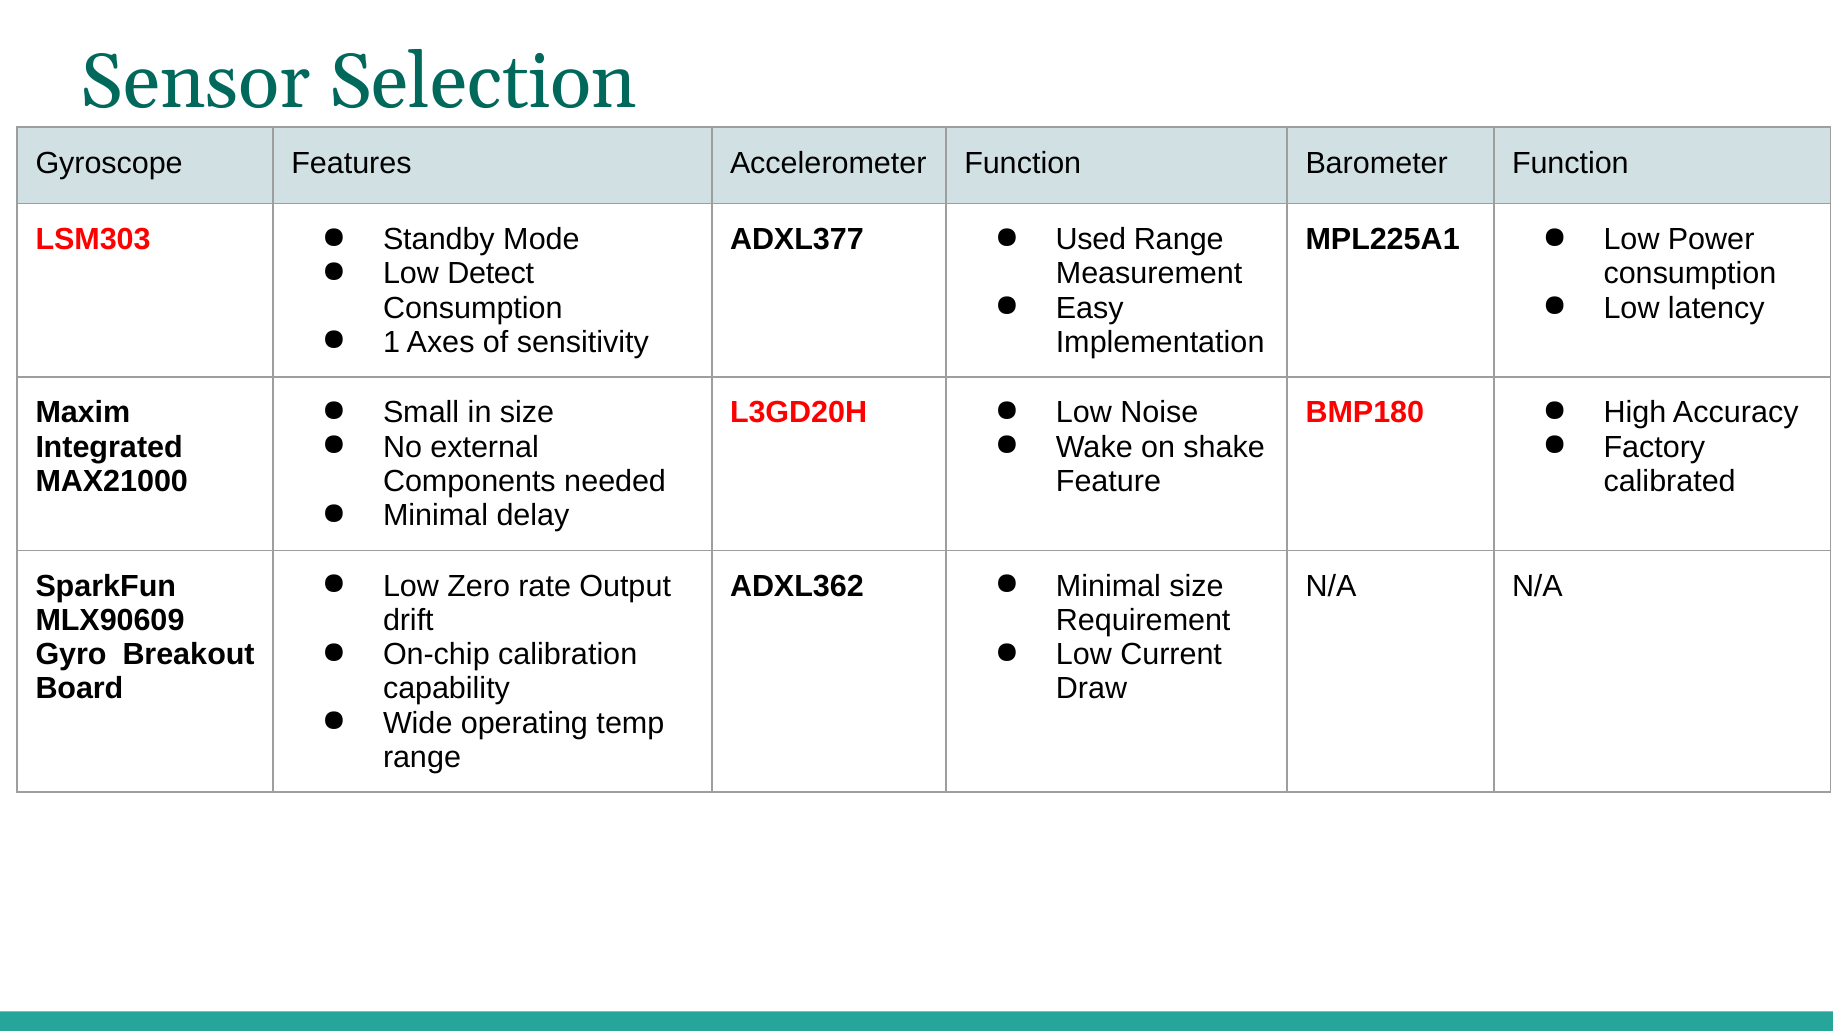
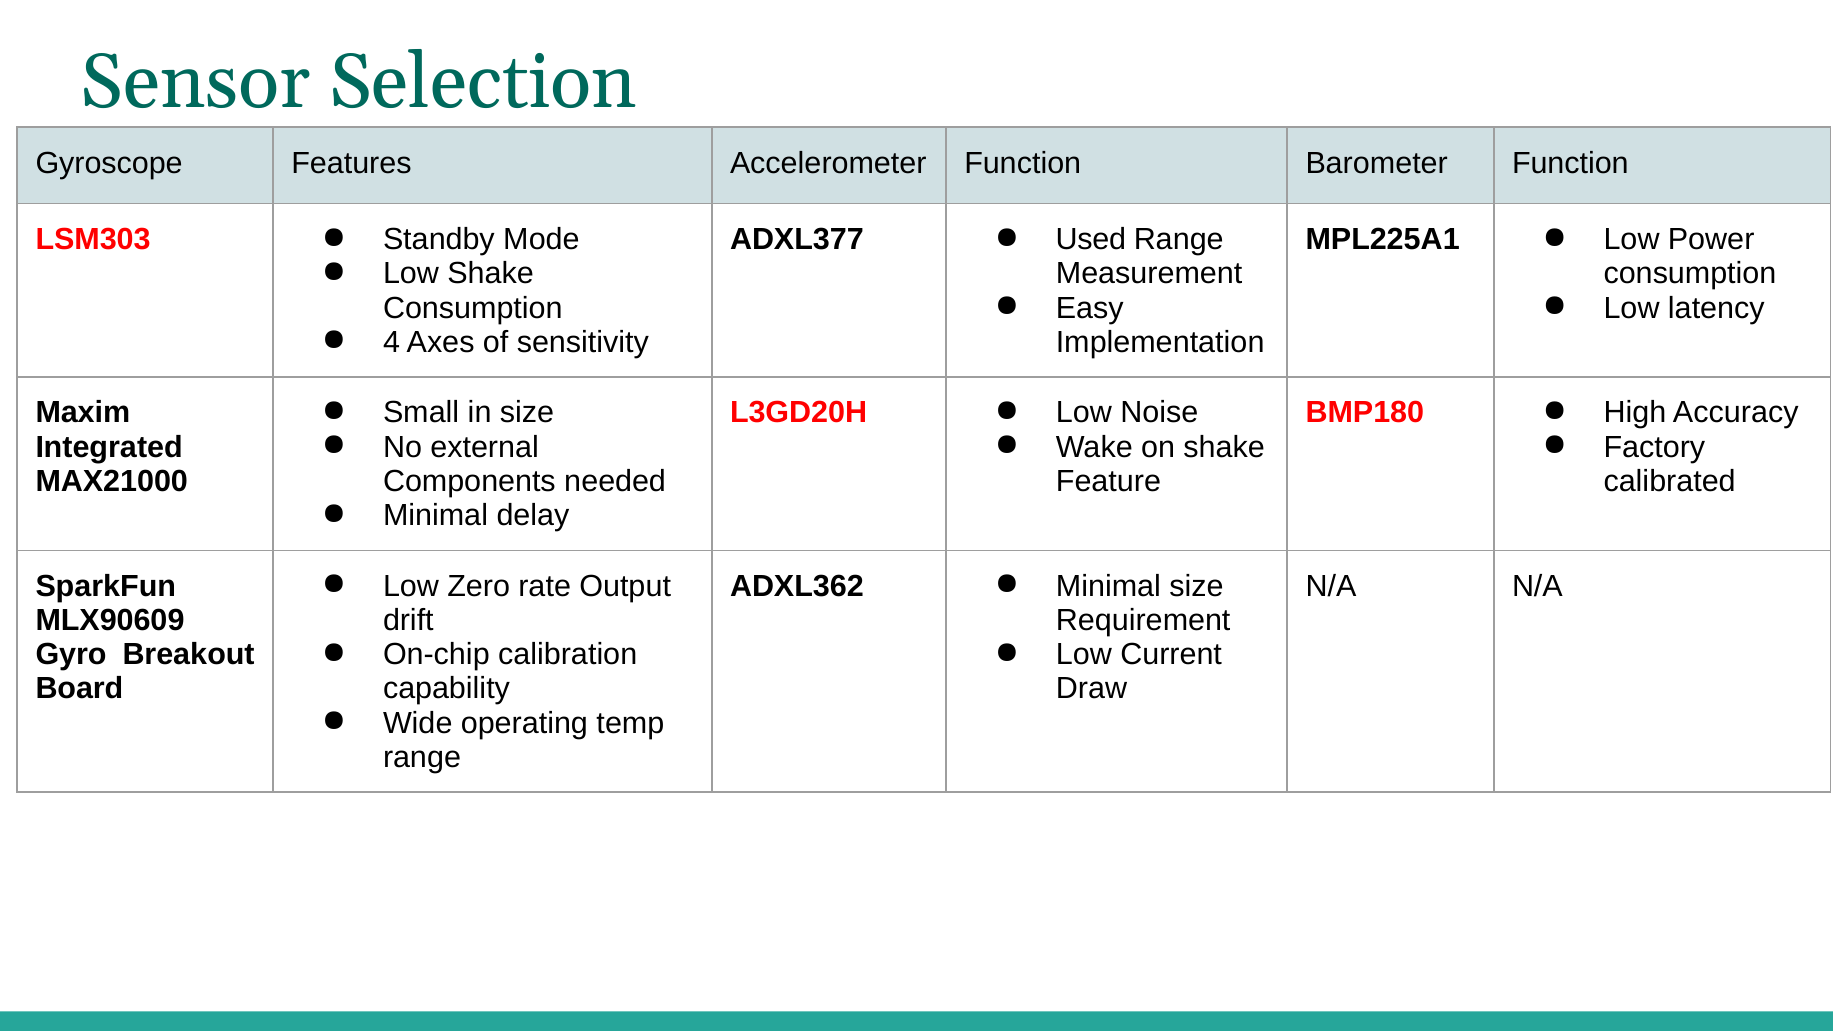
Low Detect: Detect -> Shake
1: 1 -> 4
